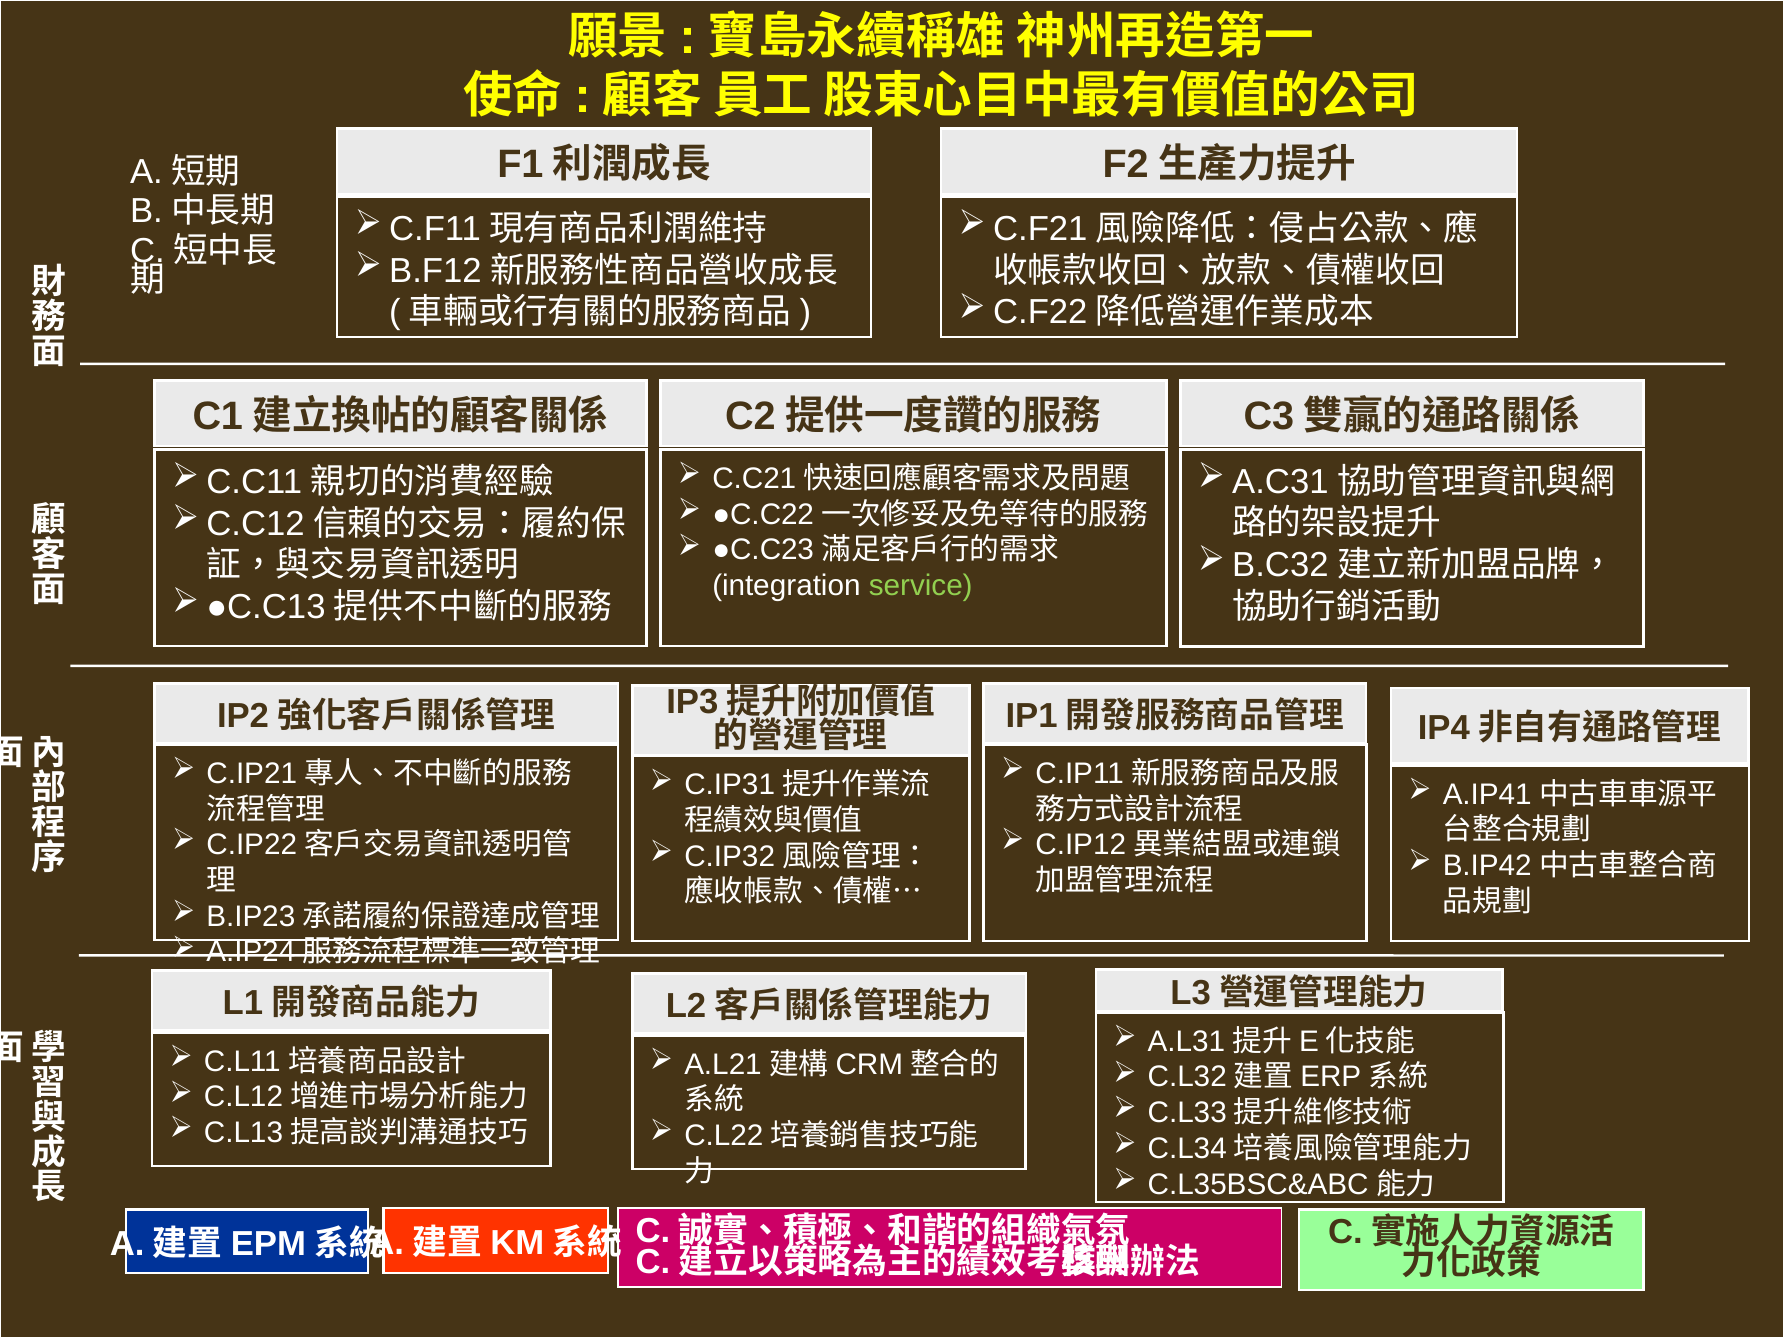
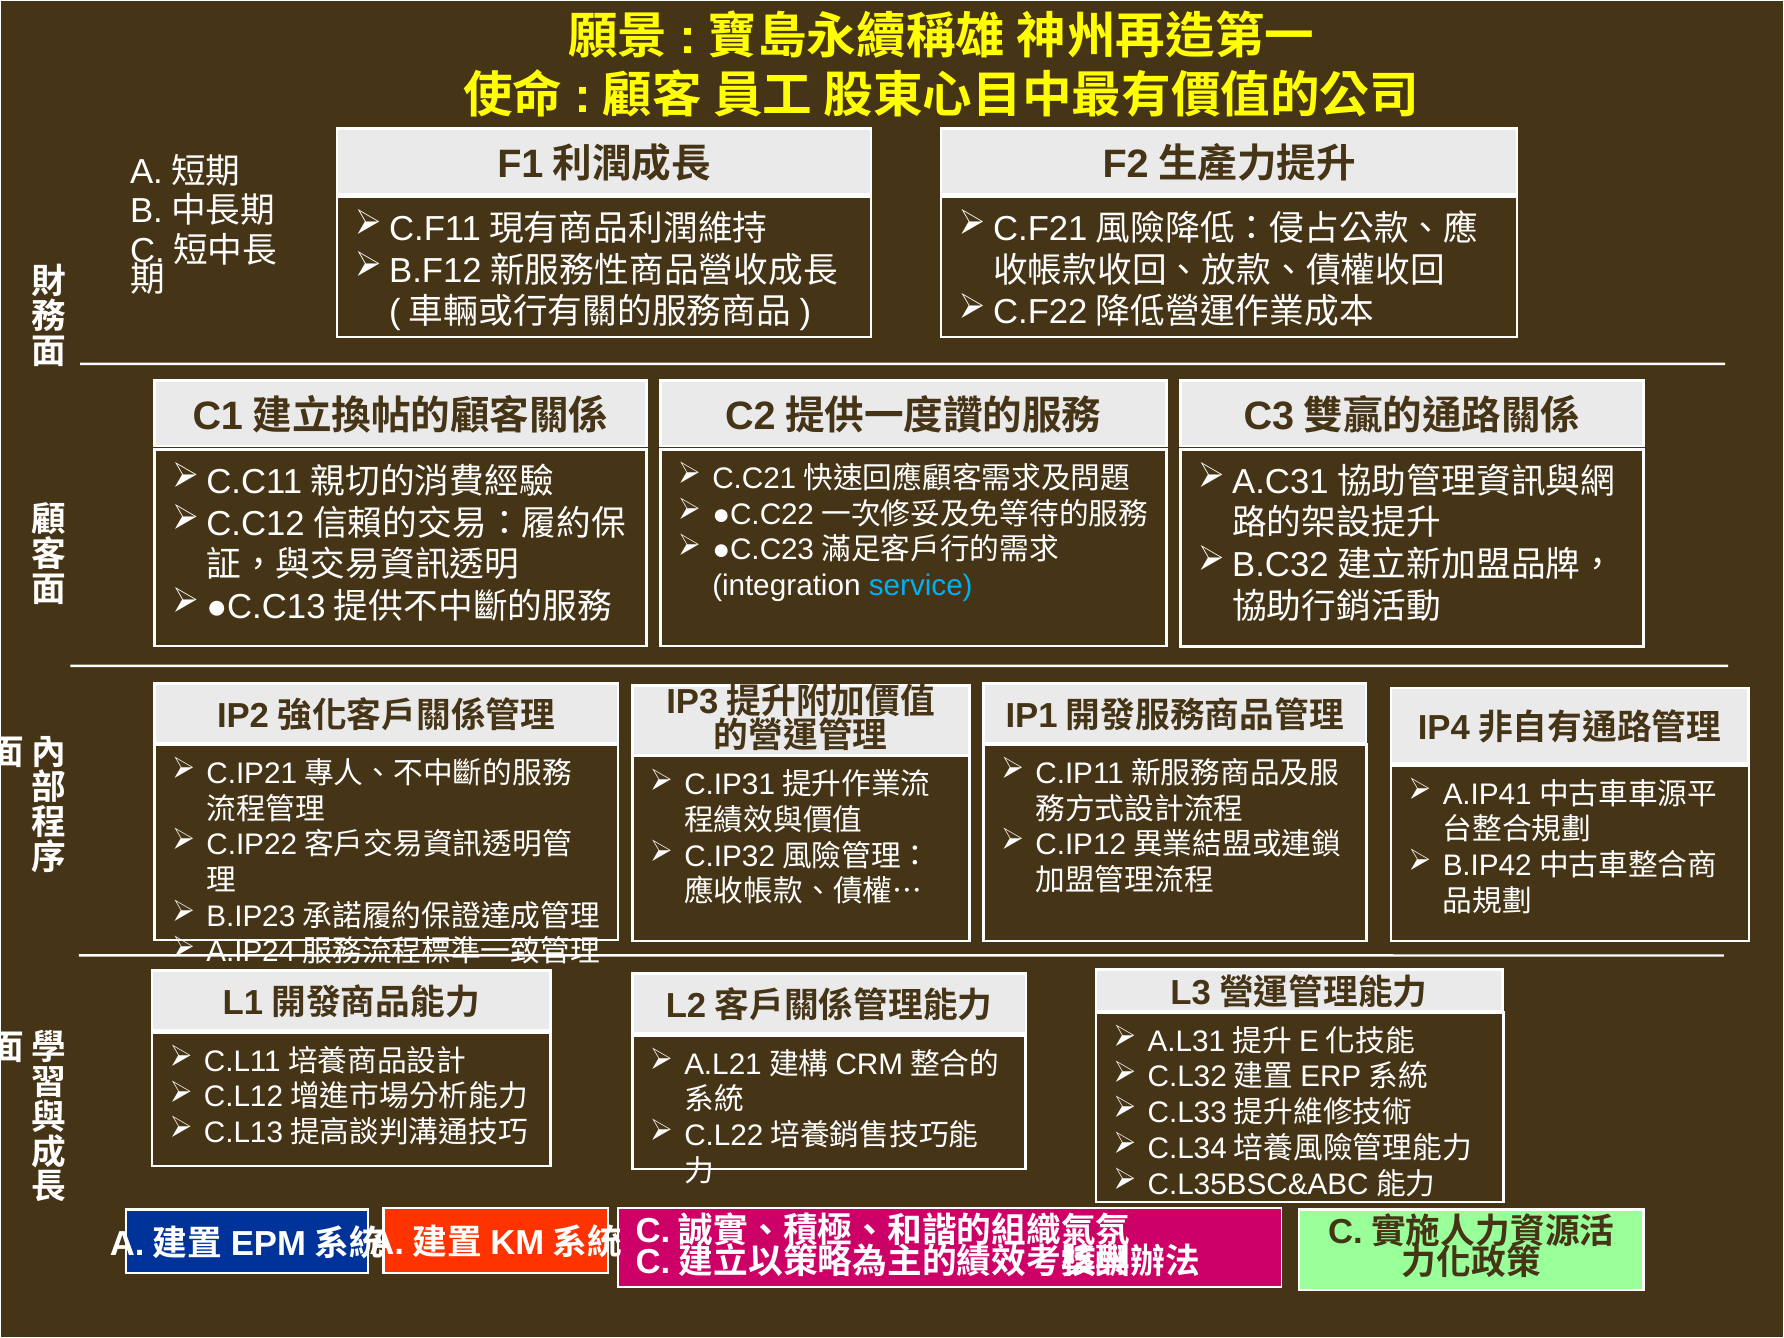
service colour: light green -> light blue
